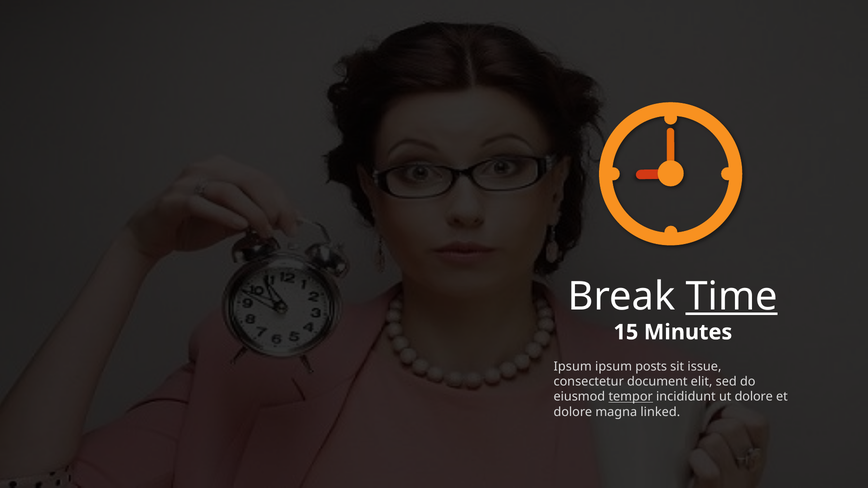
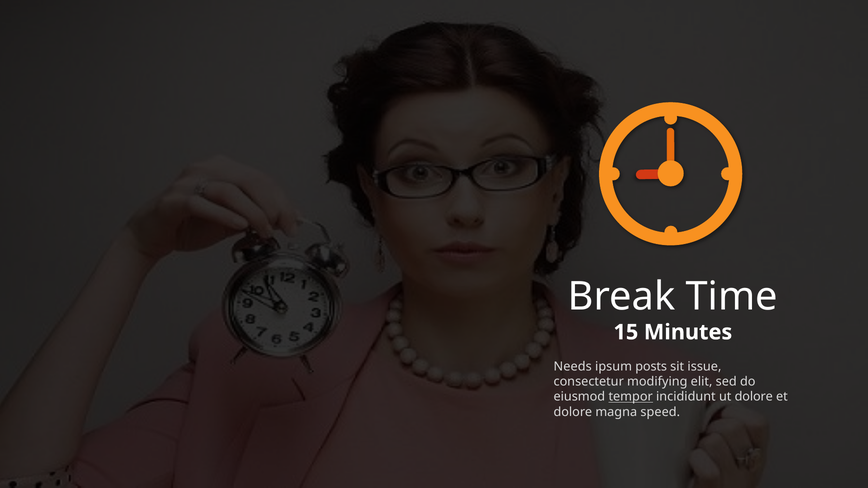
Time underline: present -> none
Ipsum at (573, 367): Ipsum -> Needs
document: document -> modifying
linked: linked -> speed
